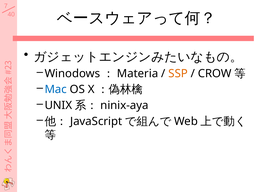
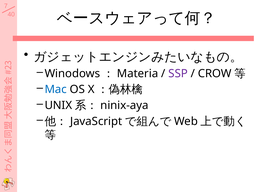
SSP colour: orange -> purple
